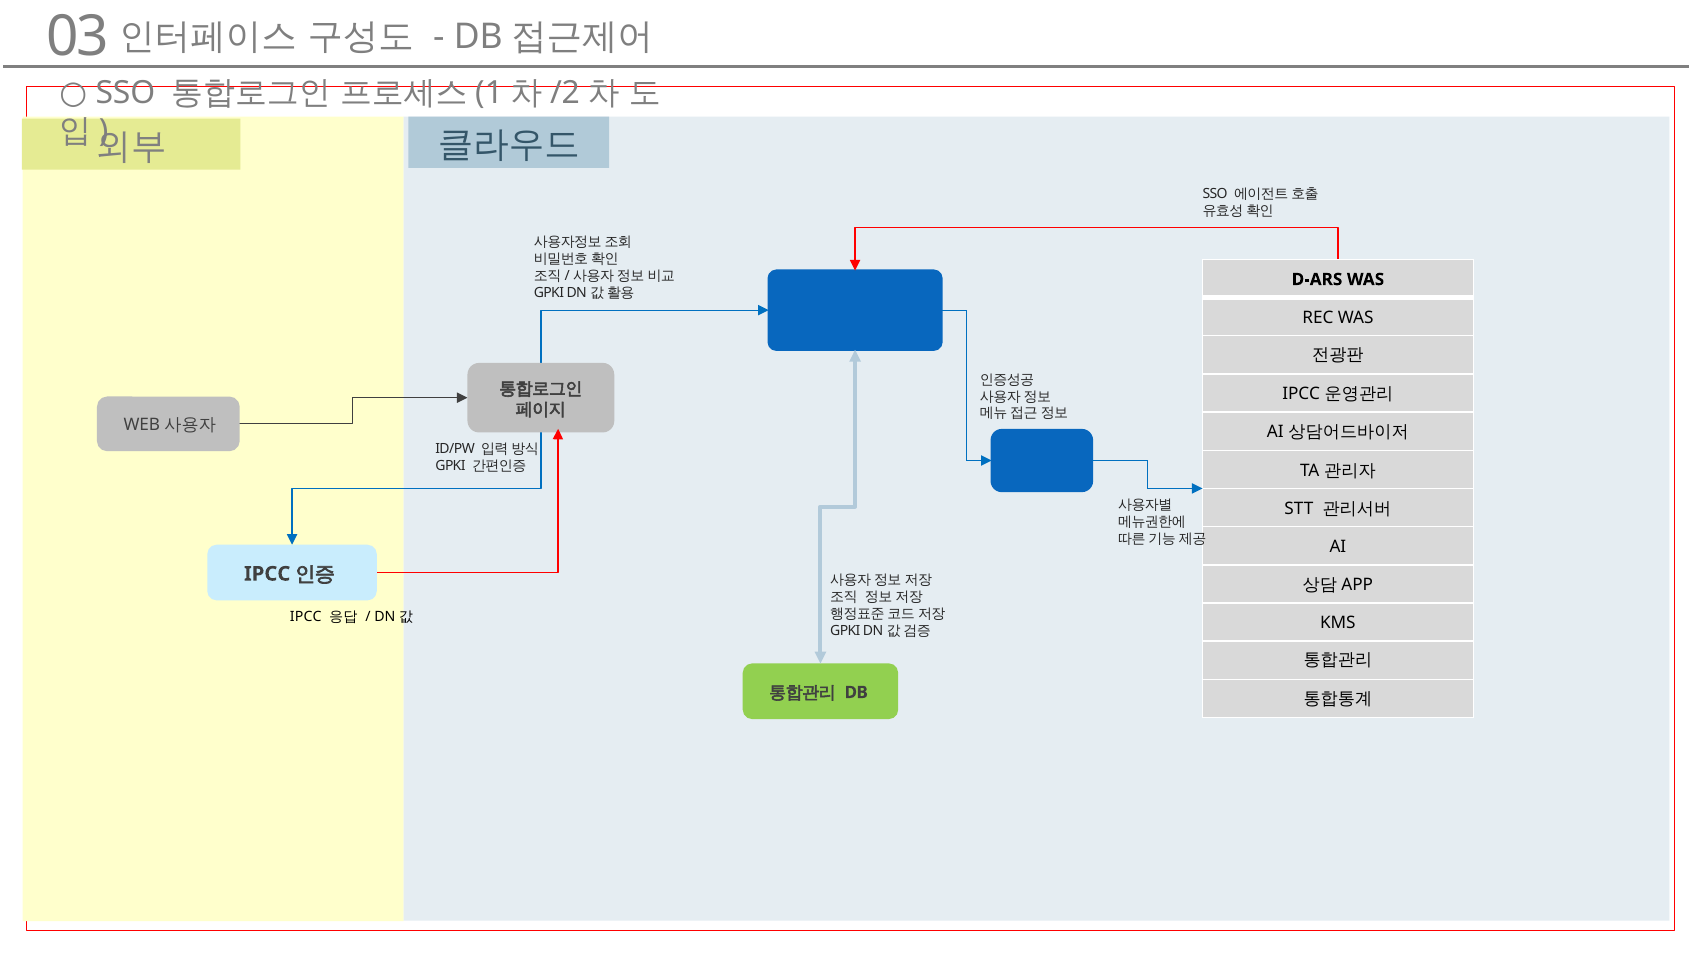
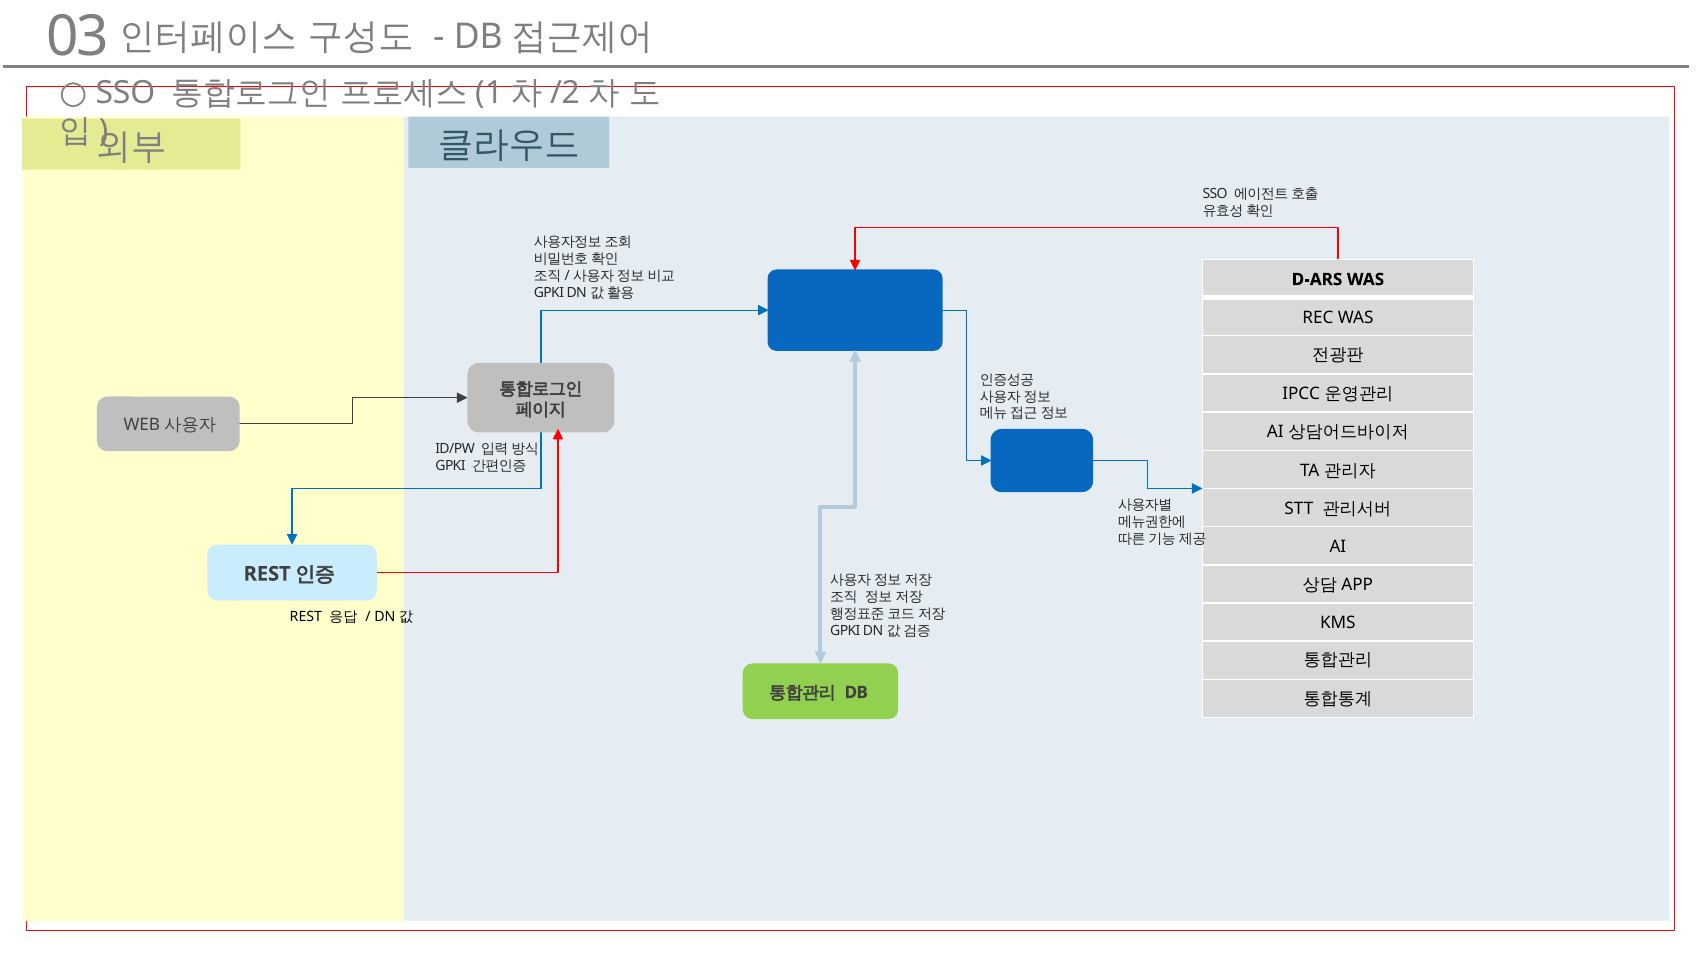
IPCC at (267, 574): IPCC -> REST
IPCC at (306, 617): IPCC -> REST
